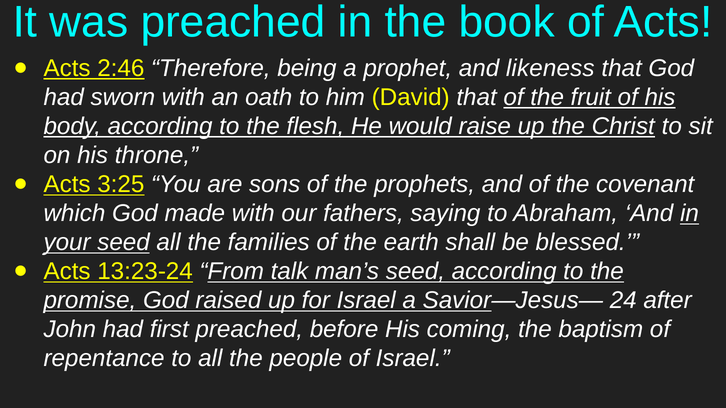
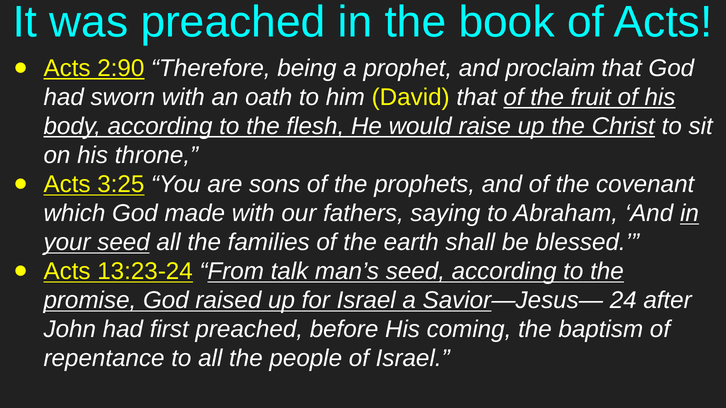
2:46: 2:46 -> 2:90
likeness: likeness -> proclaim
